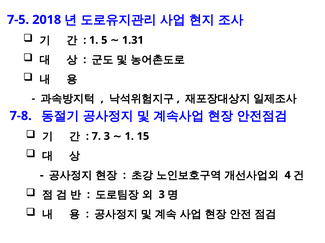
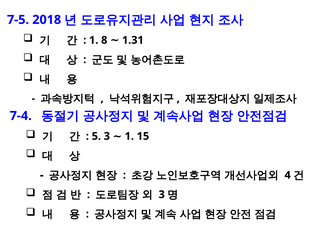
5: 5 -> 8
7-8: 7-8 -> 7-4
7: 7 -> 5
